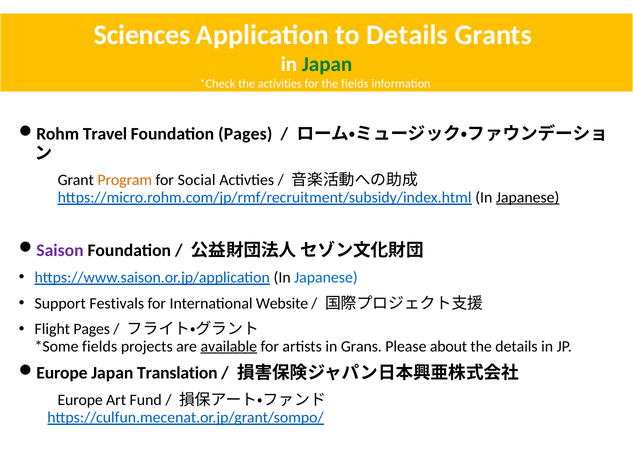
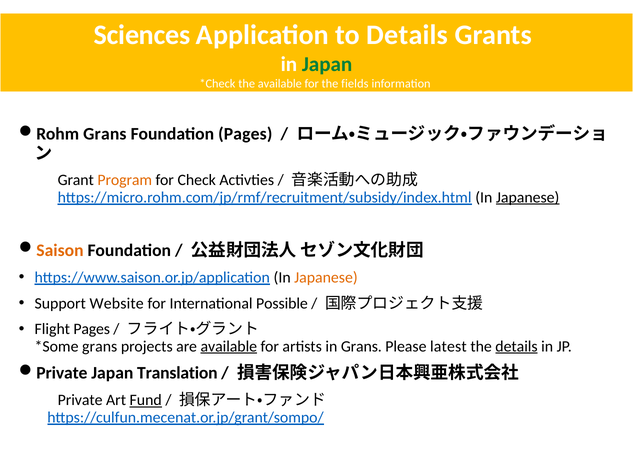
the activities: activities -> available
Rohm Travel: Travel -> Grans
Social: Social -> Check
Saison colour: purple -> orange
Japanese at (326, 277) colour: blue -> orange
Festivals: Festivals -> Website
Website: Website -> Possible
fields at (100, 346): fields -> grans
about: about -> latest
details at (517, 346) underline: none -> present
Europe at (62, 373): Europe -> Private
Europe at (80, 400): Europe -> Private
Fund underline: none -> present
